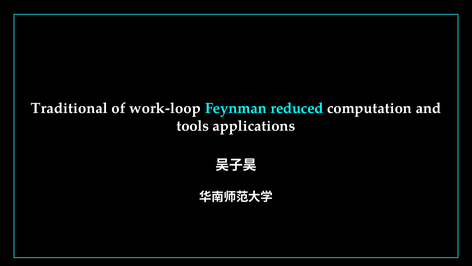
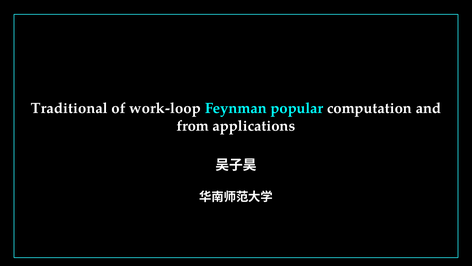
reduced: reduced -> popular
tools: tools -> from
